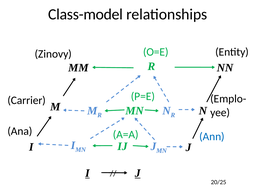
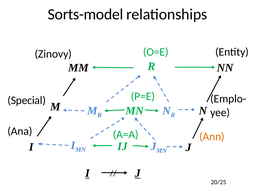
Class-model: Class-model -> Sorts-model
Carrier: Carrier -> Special
Ann colour: blue -> orange
